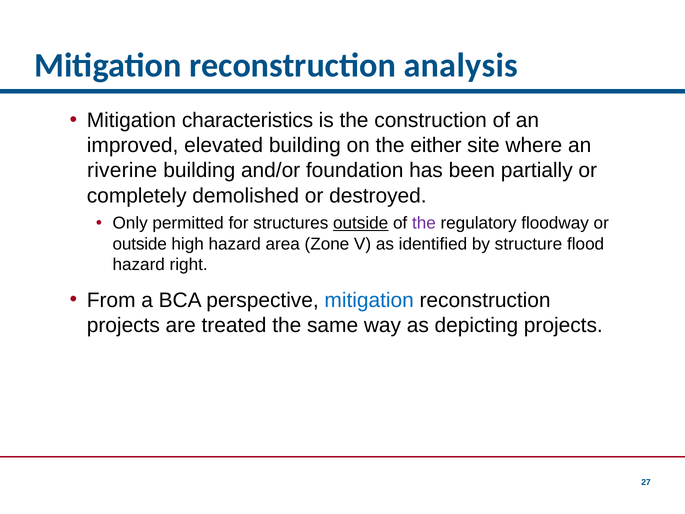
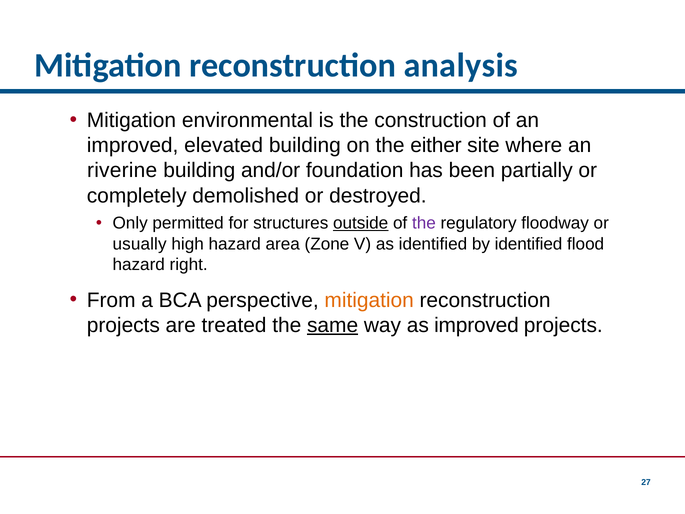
characteristics: characteristics -> environmental
outside at (140, 244): outside -> usually
by structure: structure -> identified
mitigation at (369, 300) colour: blue -> orange
same underline: none -> present
as depicting: depicting -> improved
